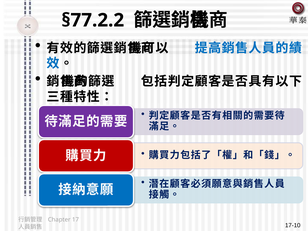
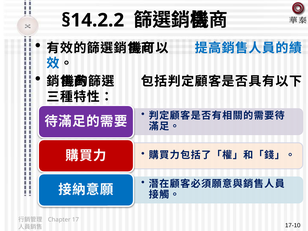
§77.2.2: §77.2.2 -> §14.2.2
